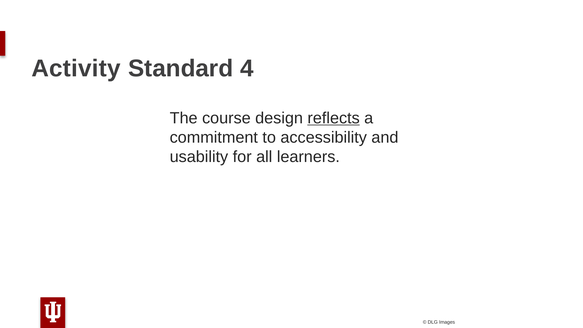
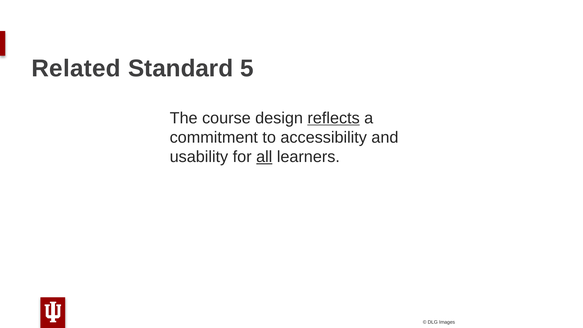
Activity: Activity -> Related
4: 4 -> 5
all underline: none -> present
